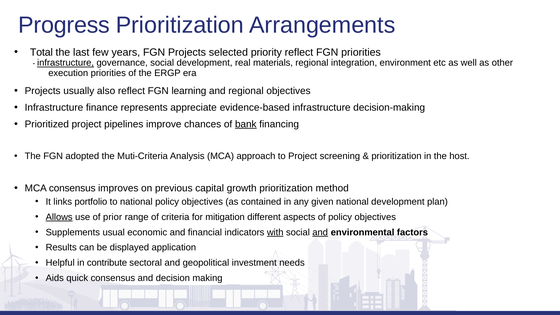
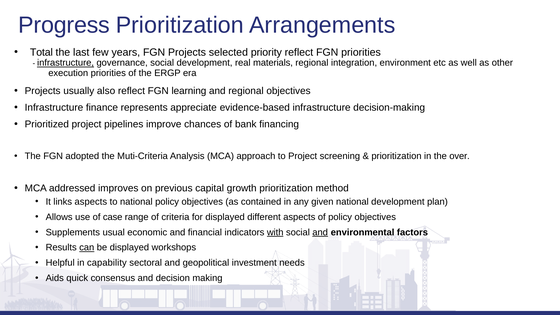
bank underline: present -> none
host: host -> over
MCA consensus: consensus -> addressed
links portfolio: portfolio -> aspects
Allows underline: present -> none
prior: prior -> case
for mitigation: mitigation -> displayed
can underline: none -> present
application: application -> workshops
contribute: contribute -> capability
